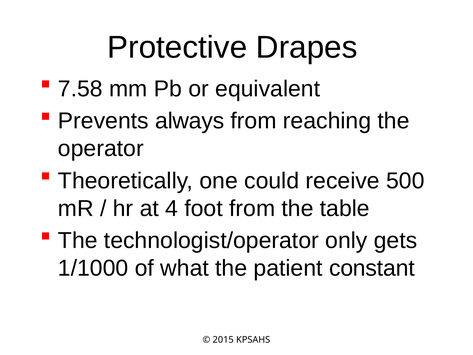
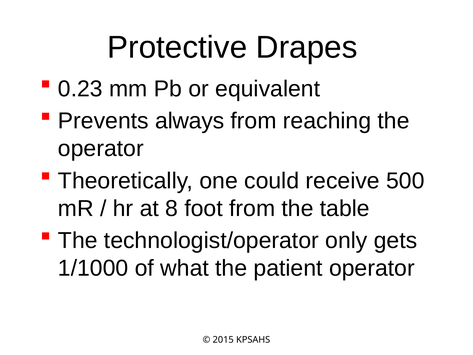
7.58: 7.58 -> 0.23
4: 4 -> 8
patient constant: constant -> operator
